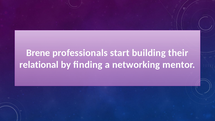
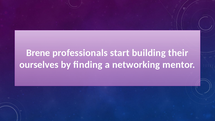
relational: relational -> ourselves
